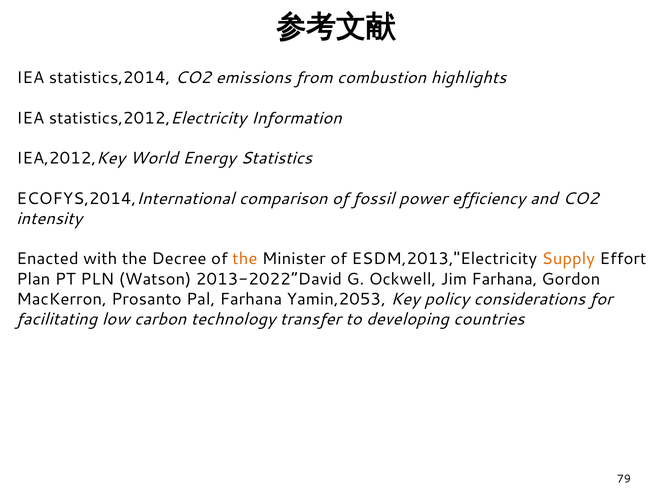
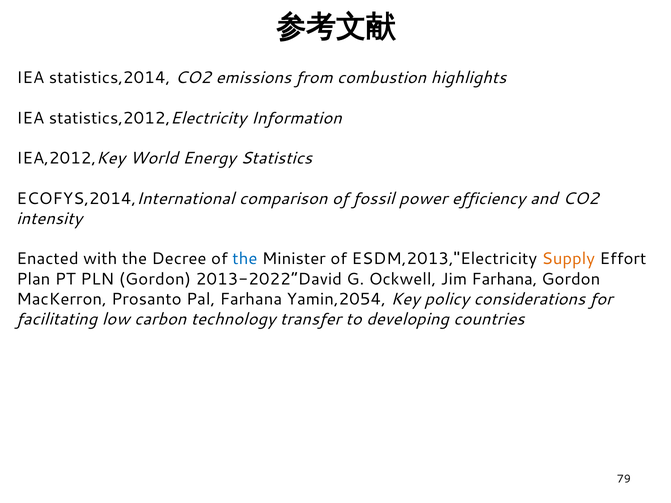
the at (245, 259) colour: orange -> blue
PLN Watson: Watson -> Gordon
Yamin,2053: Yamin,2053 -> Yamin,2054
